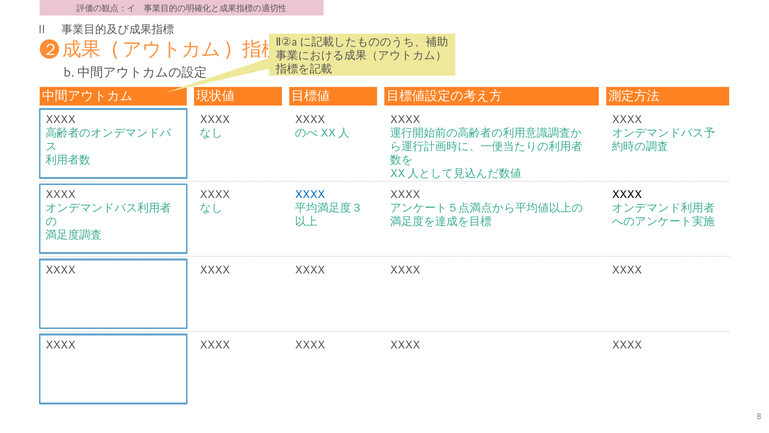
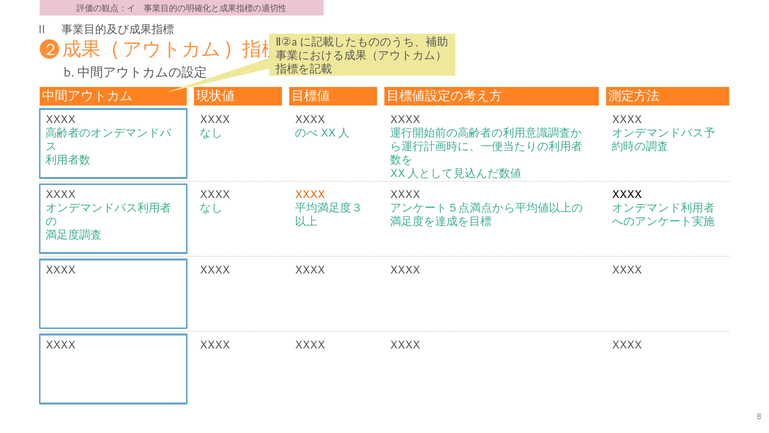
XXXX at (310, 194) colour: blue -> orange
